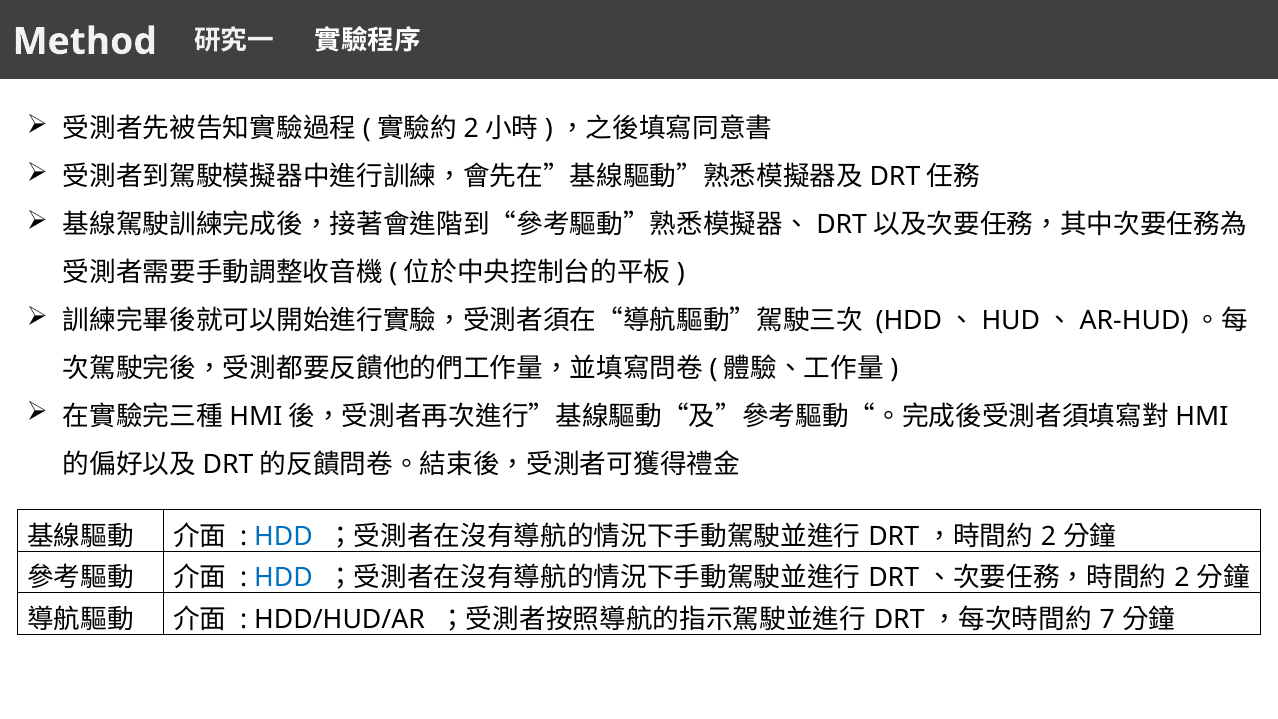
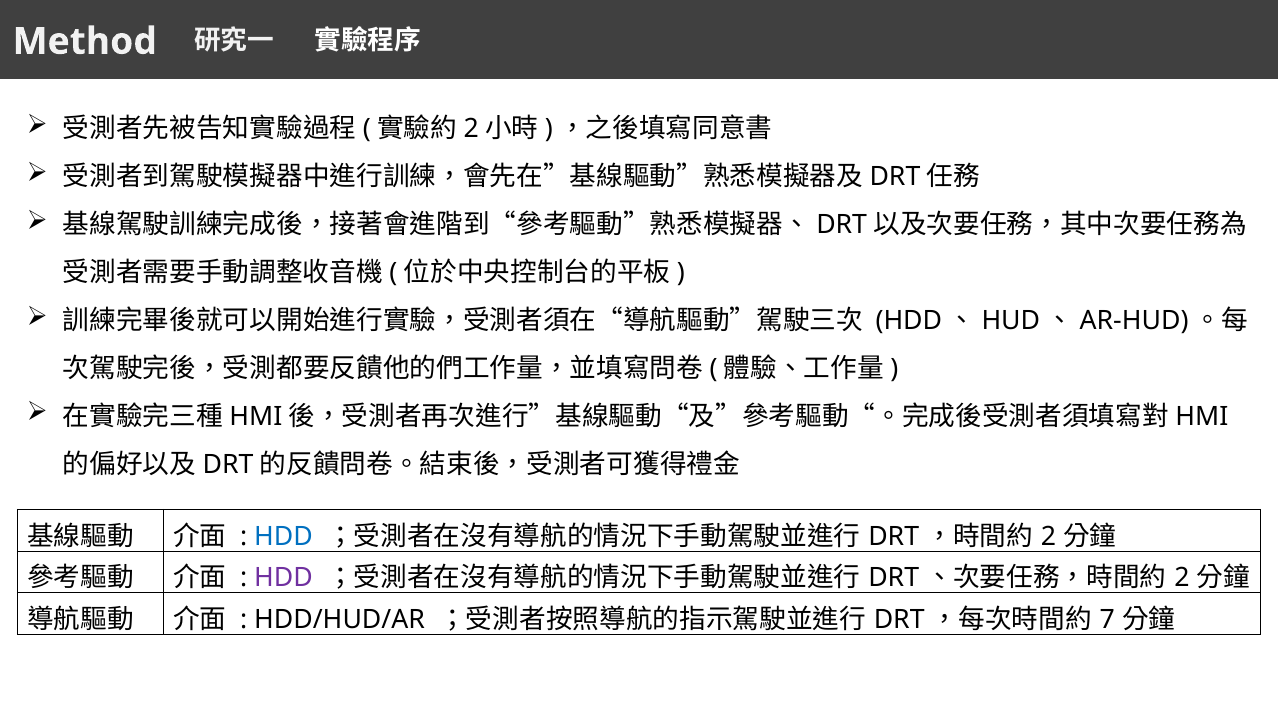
HDD at (284, 578) colour: blue -> purple
